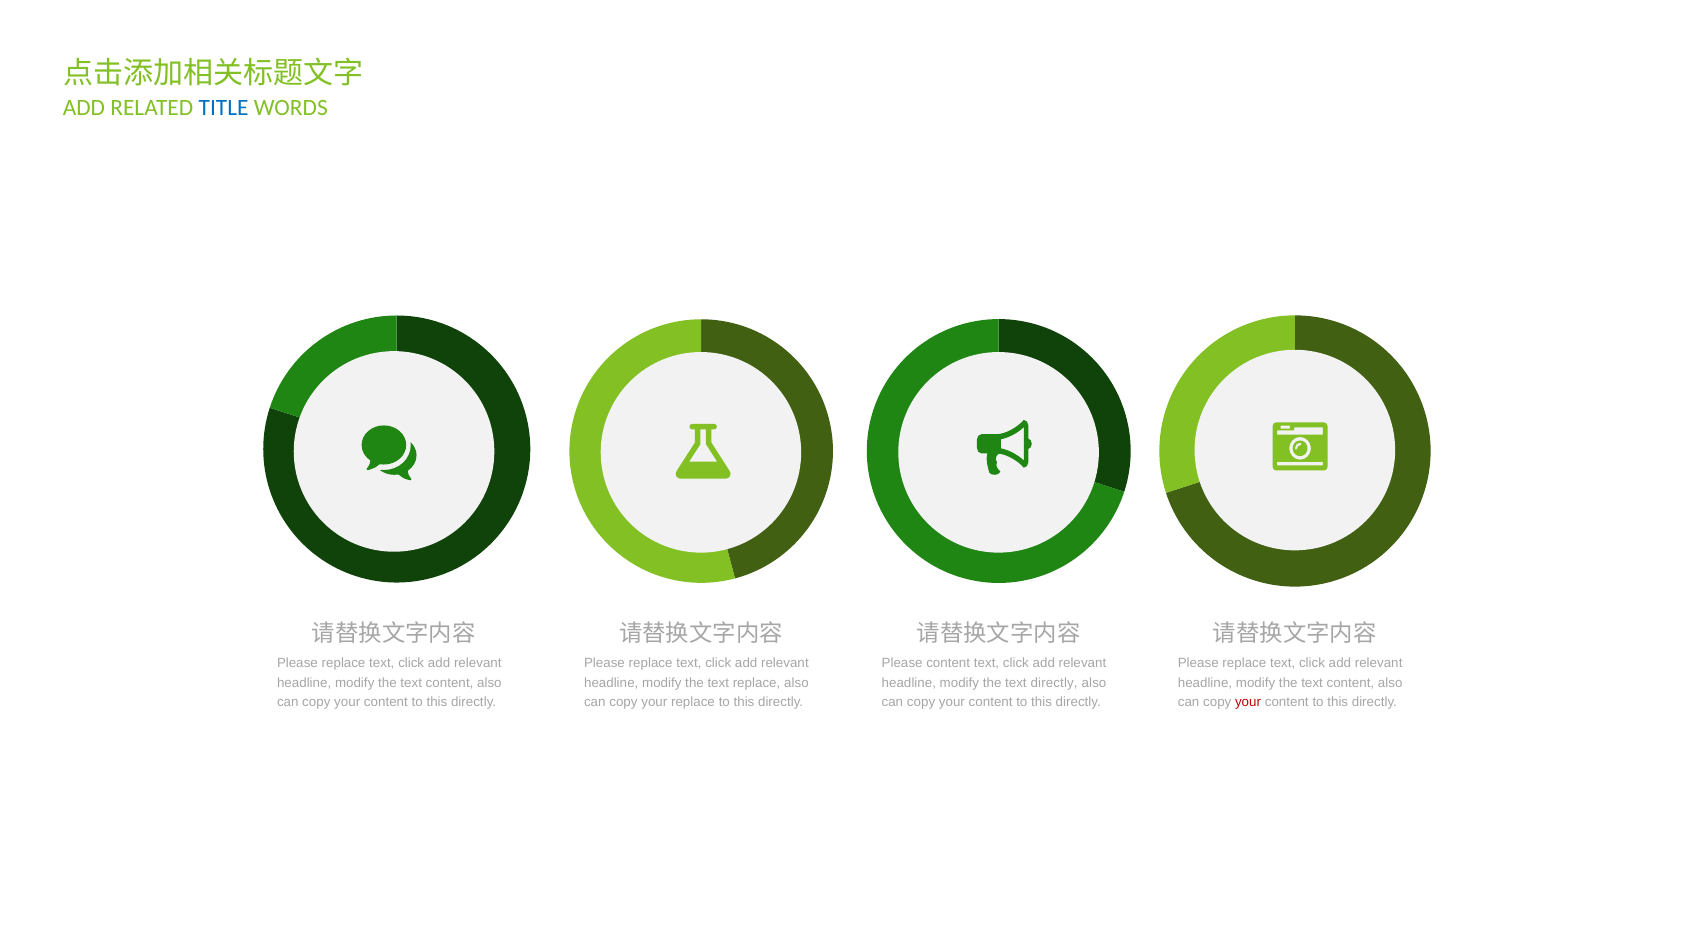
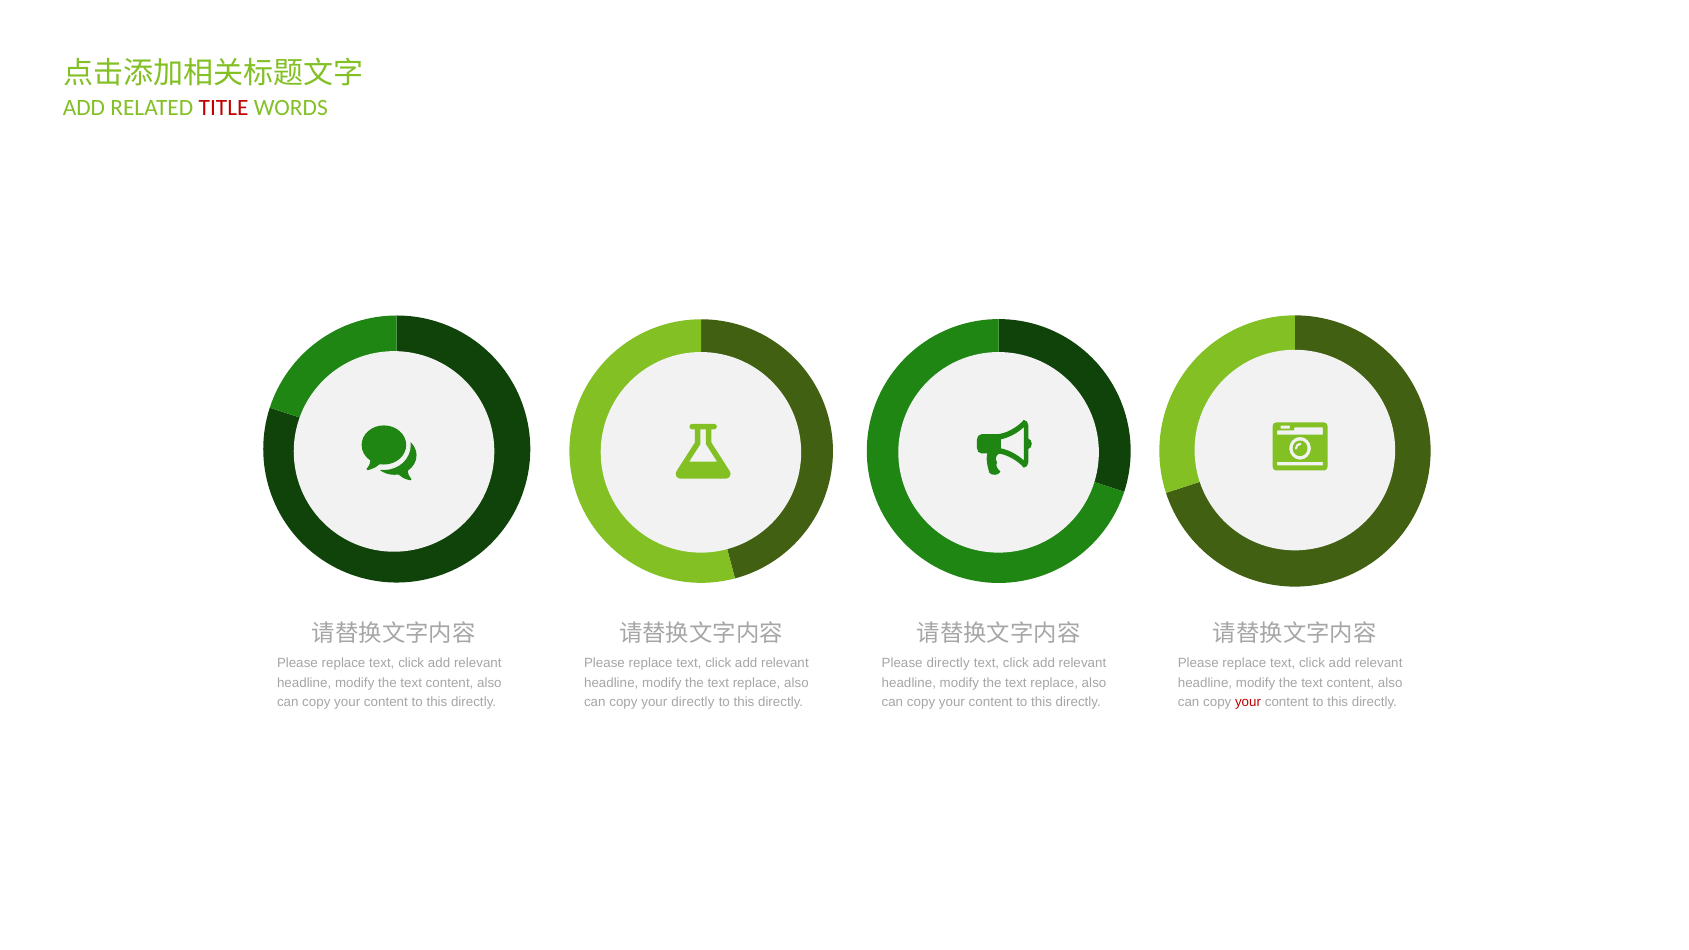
TITLE colour: blue -> red
Please content: content -> directly
directly at (1054, 683): directly -> replace
your replace: replace -> directly
